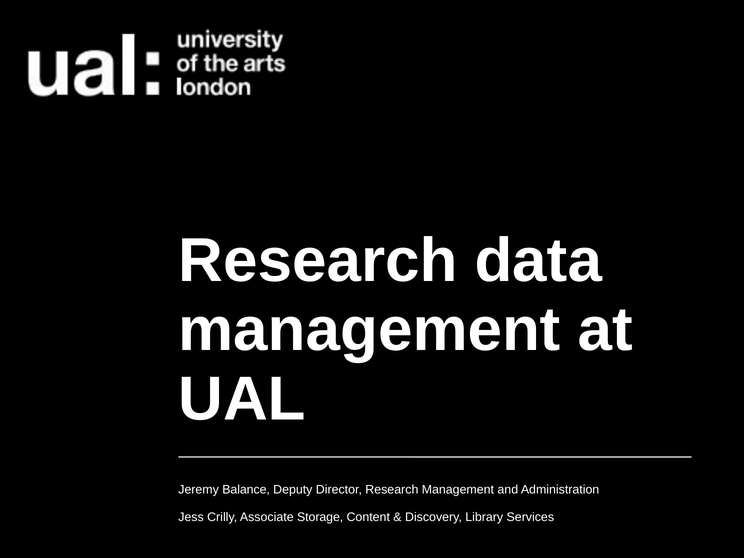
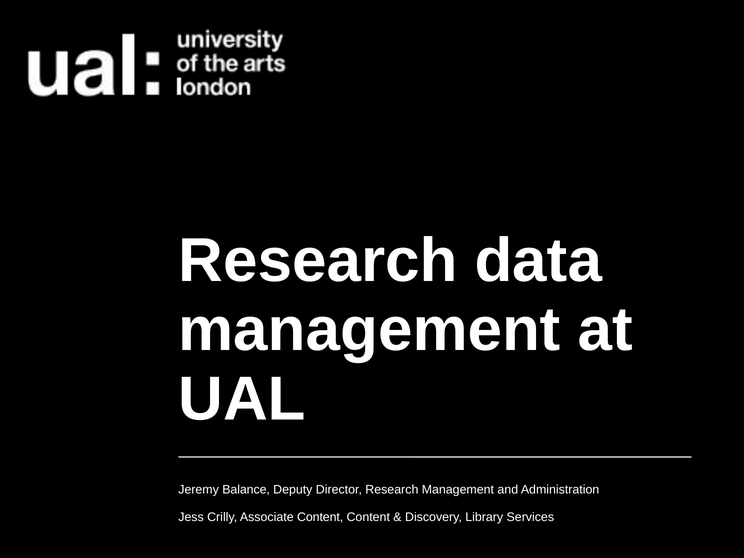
Associate Storage: Storage -> Content
